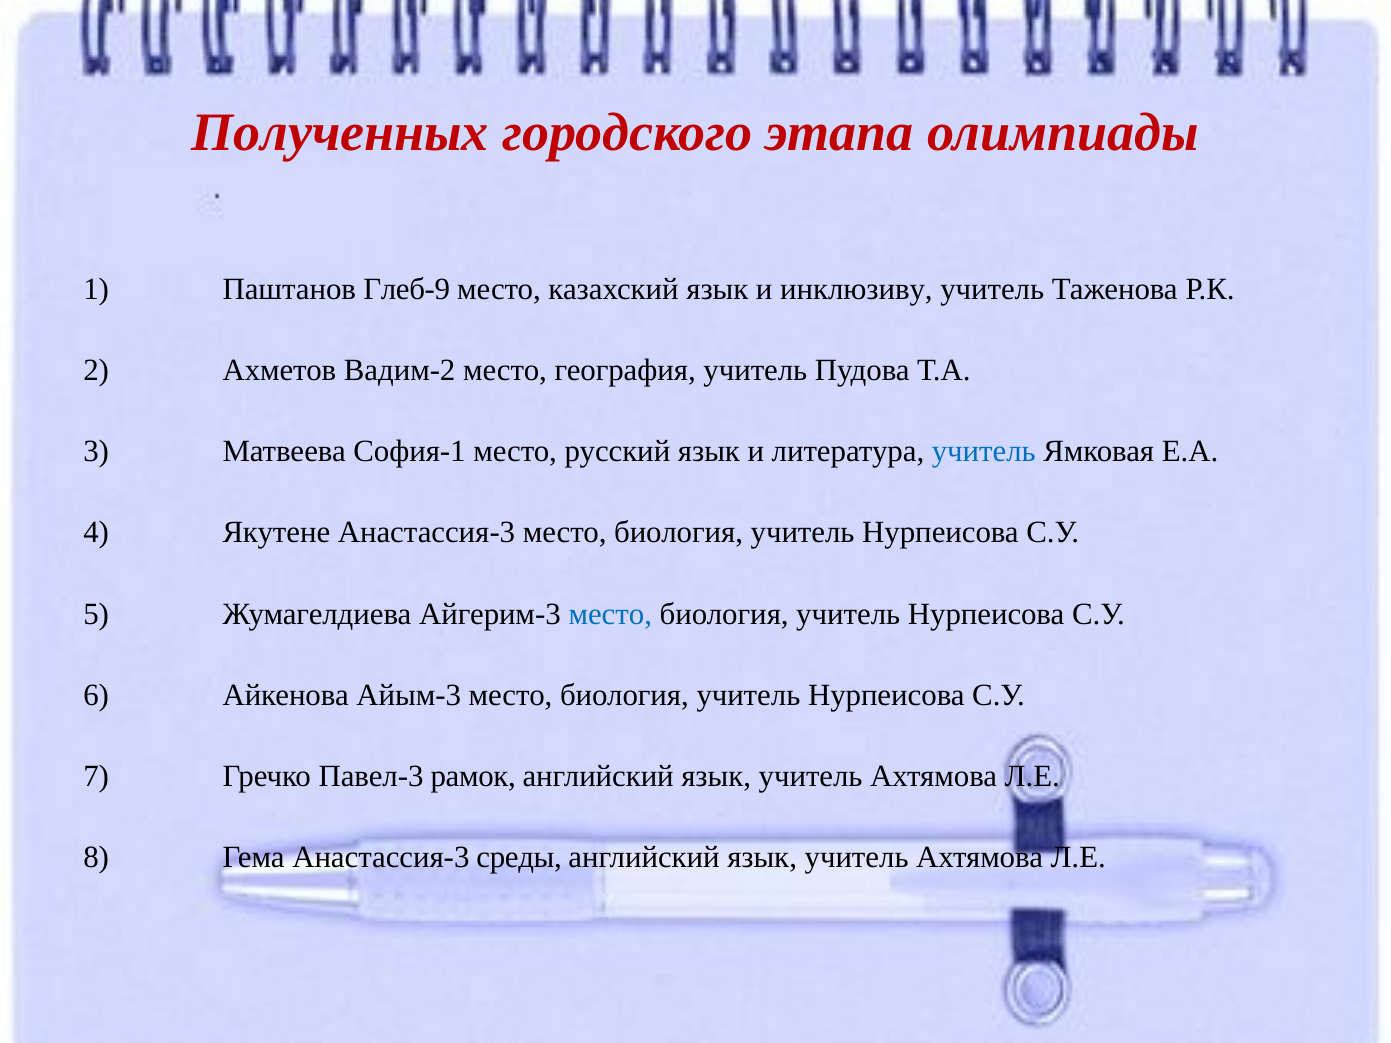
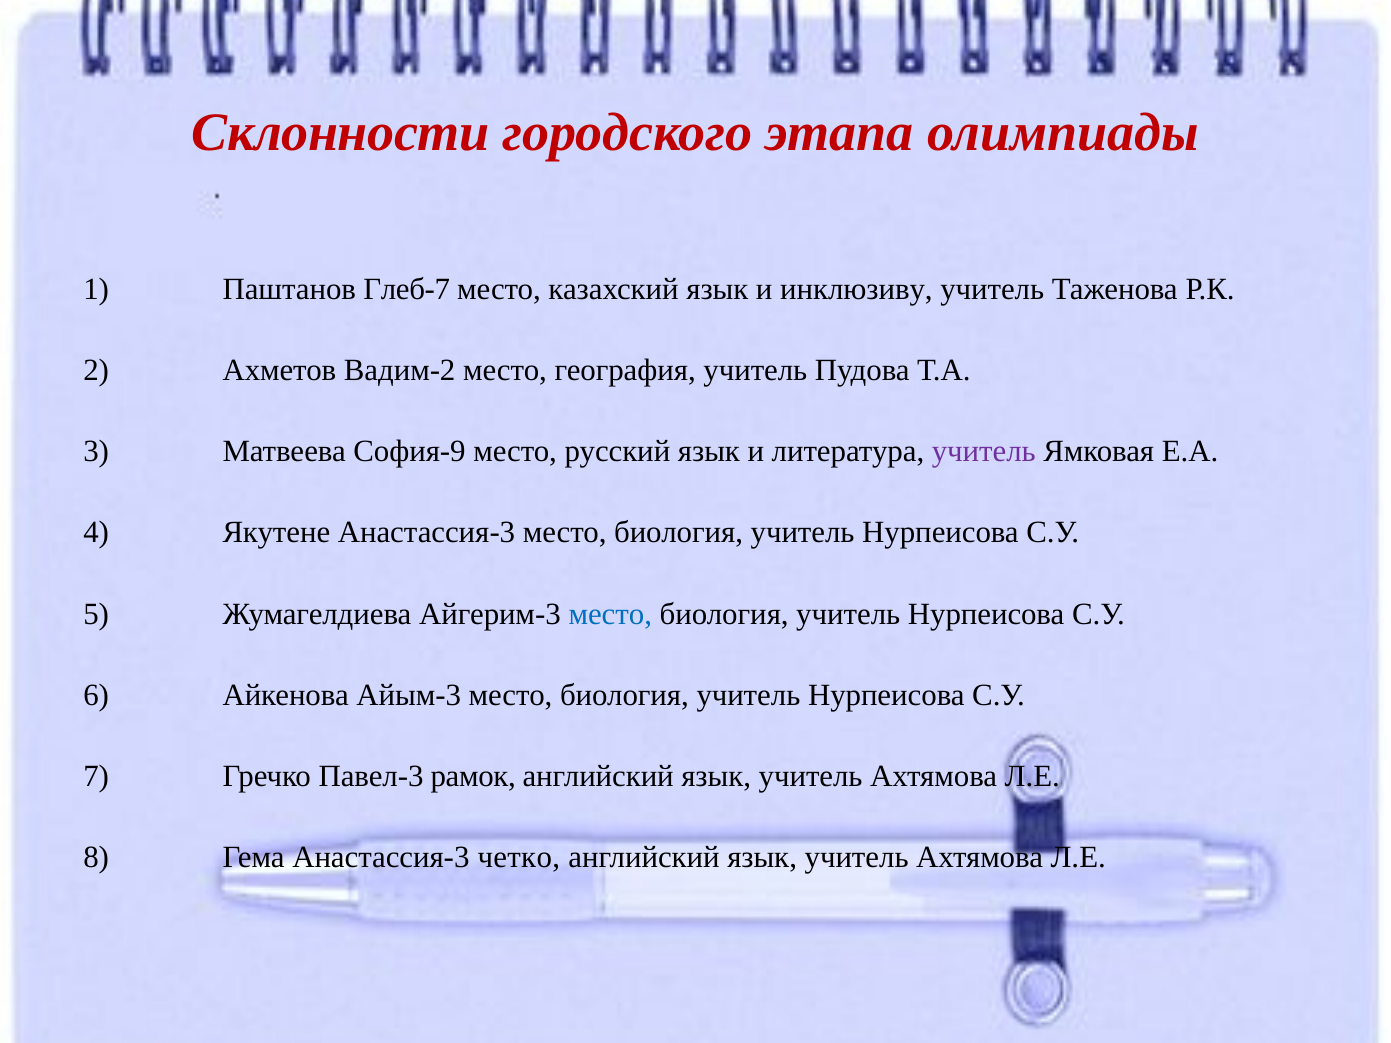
Полученных: Полученных -> Склонности
Глеб-9: Глеб-9 -> Глеб-7
София-1: София-1 -> София-9
учитель at (984, 452) colour: blue -> purple
среды: среды -> четко
